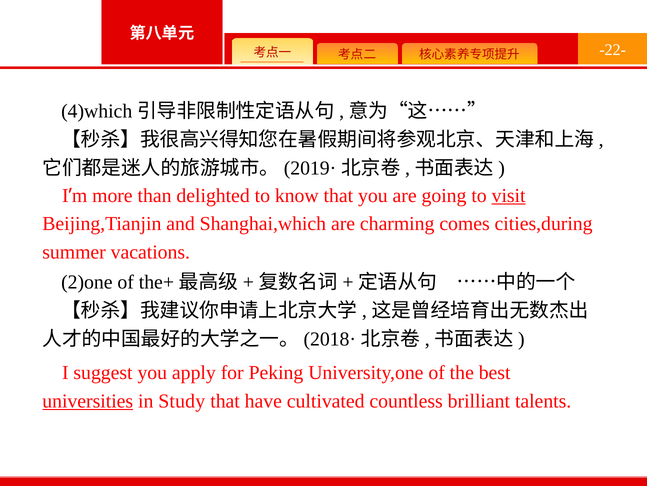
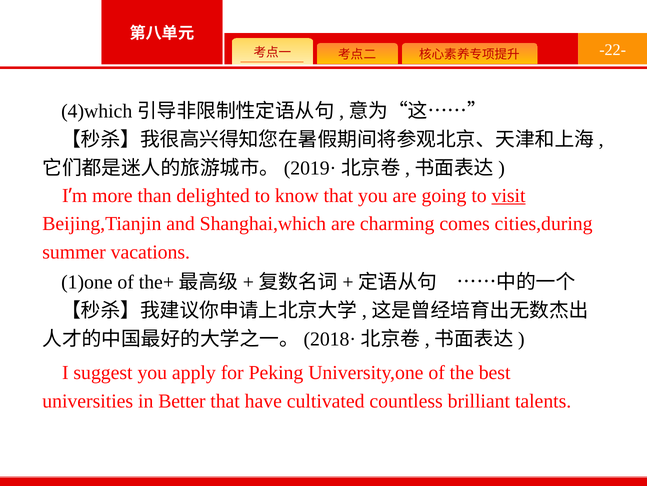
2)one: 2)one -> 1)one
universities underline: present -> none
Study: Study -> Better
